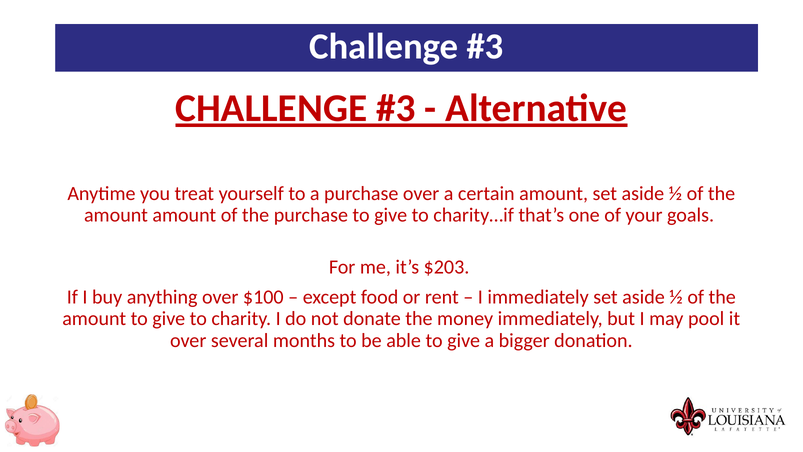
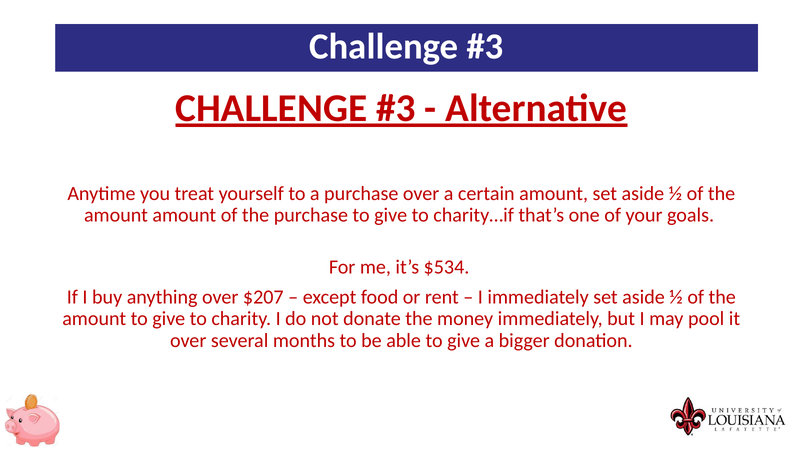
$203: $203 -> $534
$100: $100 -> $207
